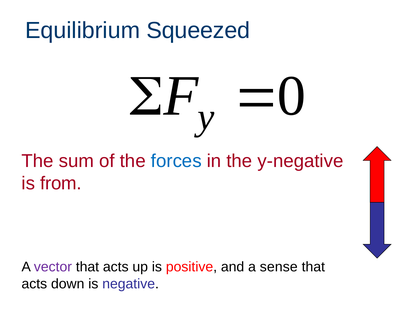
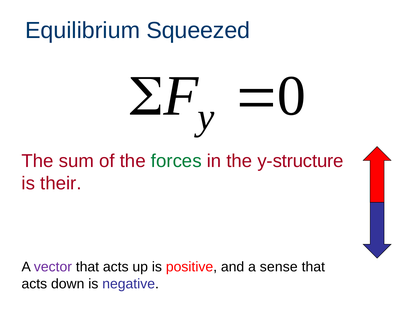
forces colour: blue -> green
y-negative: y-negative -> y-structure
from: from -> their
